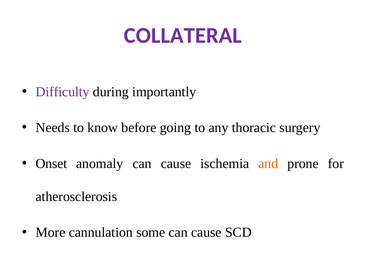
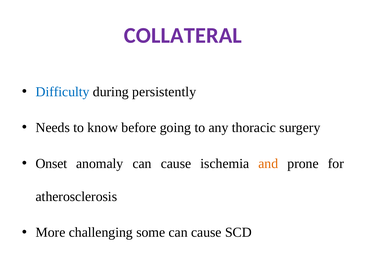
Difficulty colour: purple -> blue
importantly: importantly -> persistently
cannulation: cannulation -> challenging
